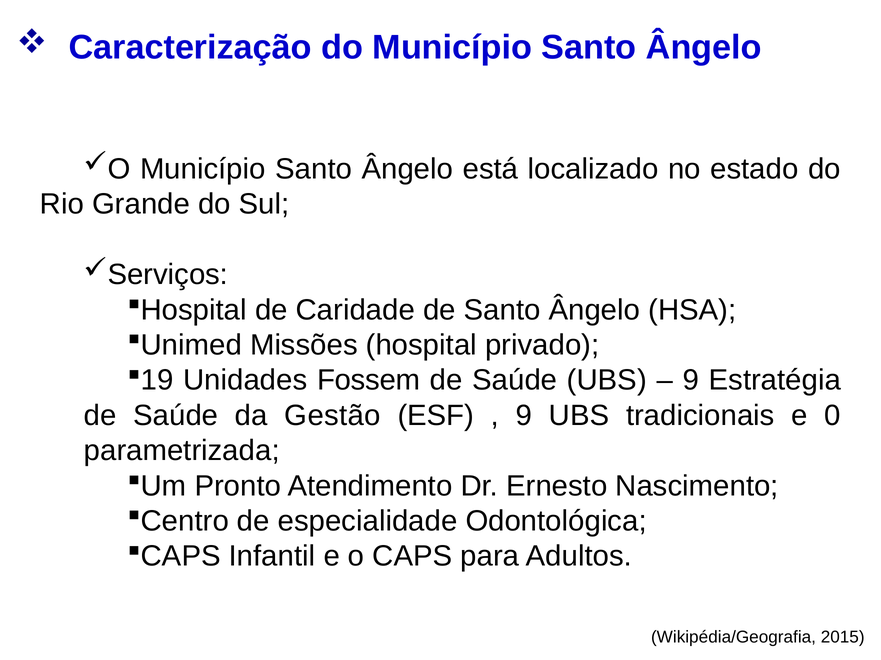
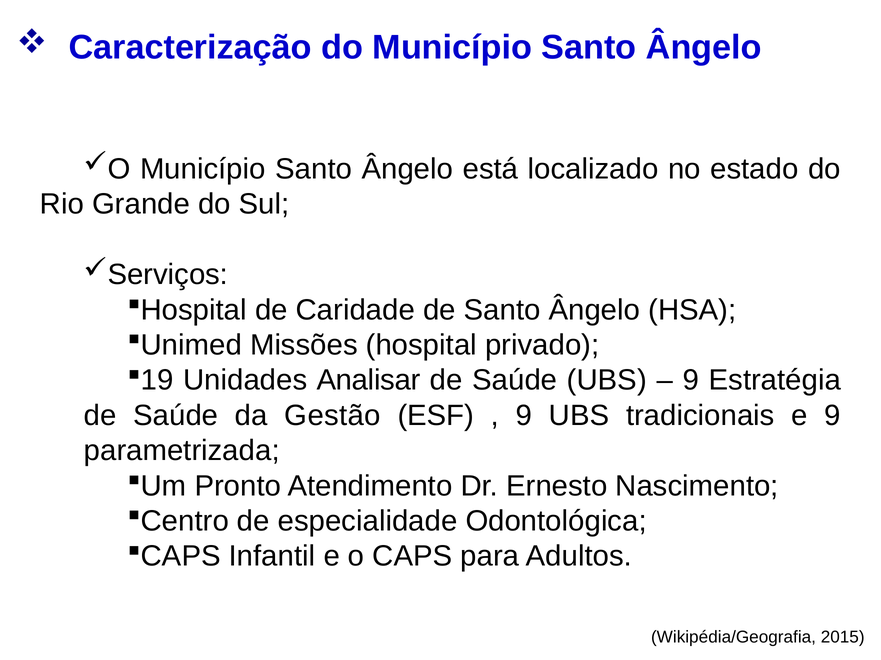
Fossem: Fossem -> Analisar
e 0: 0 -> 9
